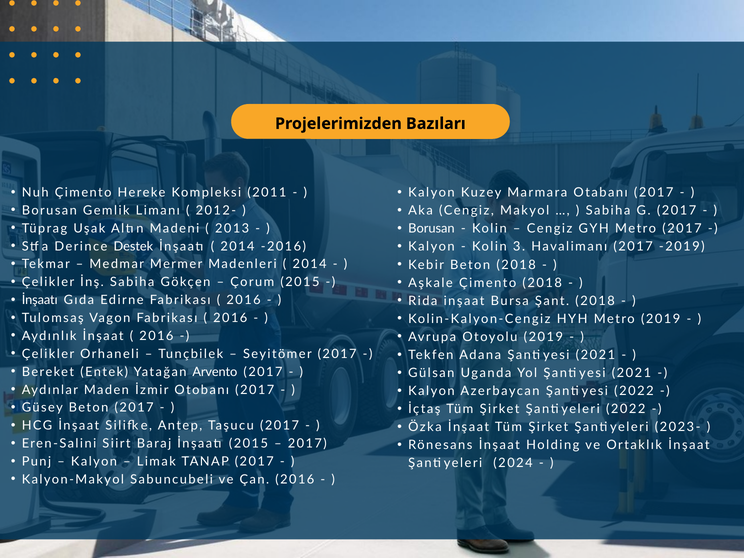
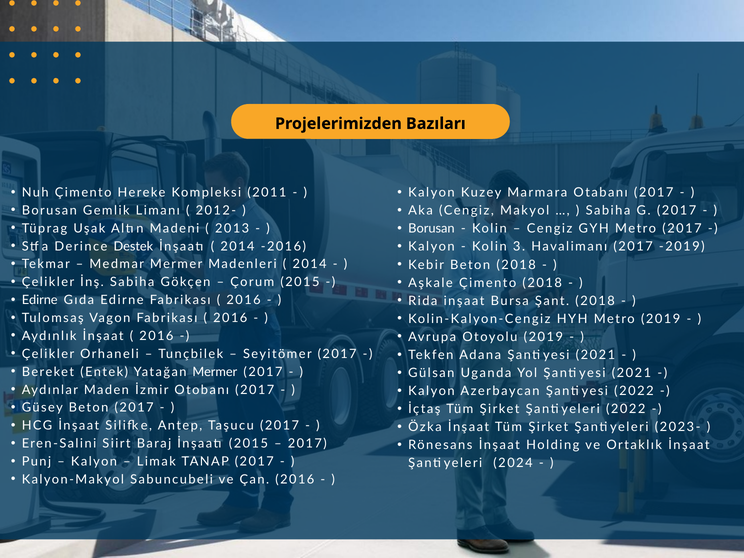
İnşaatı at (40, 300): İnşaatı -> Edirne
Yatağan Arvento: Arvento -> Mermer
